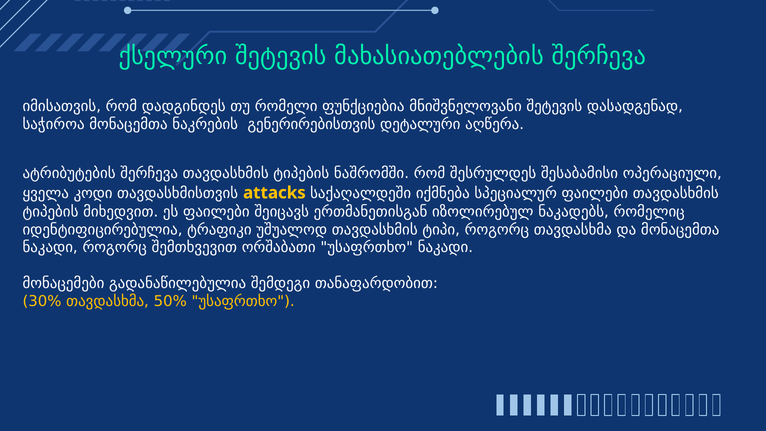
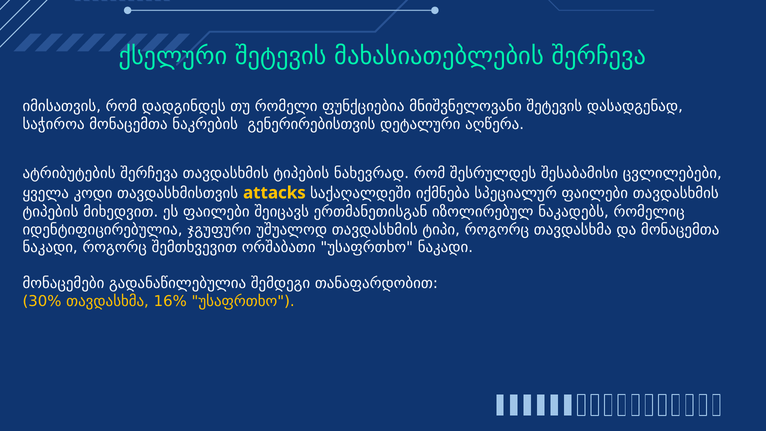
ნაშრომში: ნაშრომში -> ნახევრად
ოპერაციული: ოპერაციული -> ცვლილებები
ტრაფიკი: ტრაფიკი -> ჯგუფური
50%: 50% -> 16%
